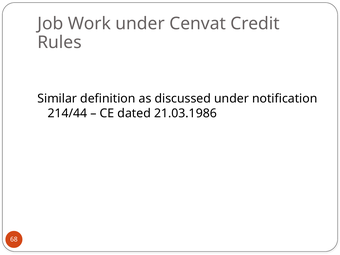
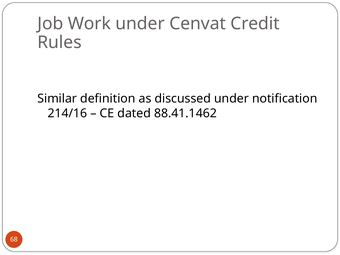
214/44: 214/44 -> 214/16
21.03.1986: 21.03.1986 -> 88.41.1462
